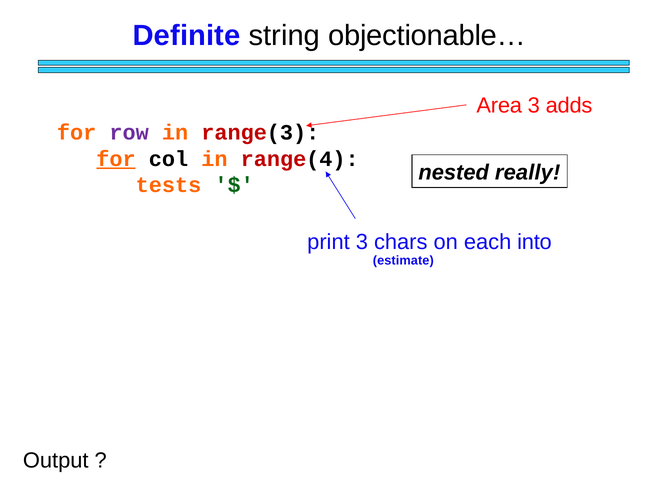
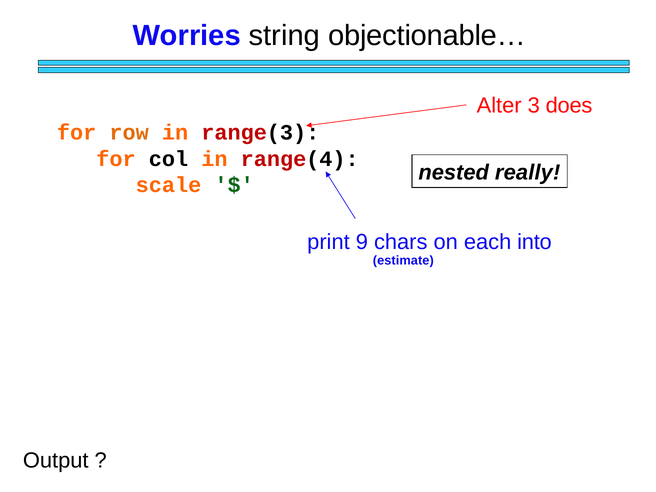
Definite: Definite -> Worries
Area: Area -> Alter
adds: adds -> does
row colour: purple -> orange
for at (116, 159) underline: present -> none
tests: tests -> scale
print 3: 3 -> 9
